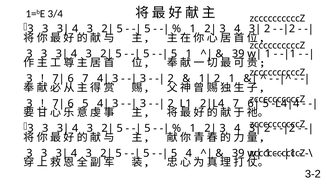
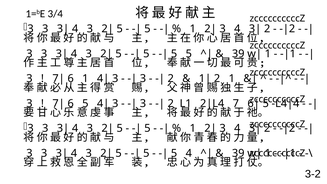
5 1: 1 -> 5
6 7: 7 -> 1
